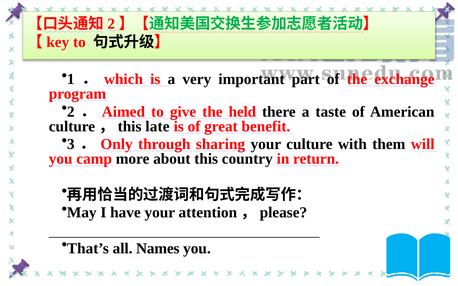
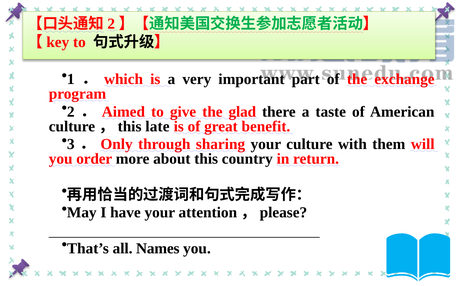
held: held -> glad
camp: camp -> order
